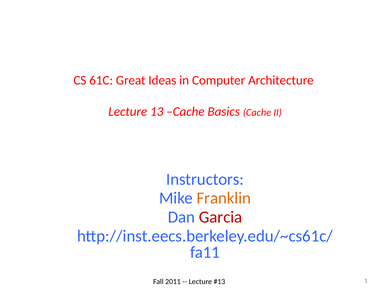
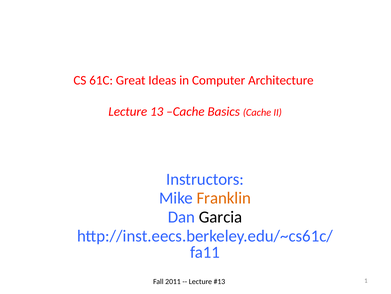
Garcia colour: red -> black
